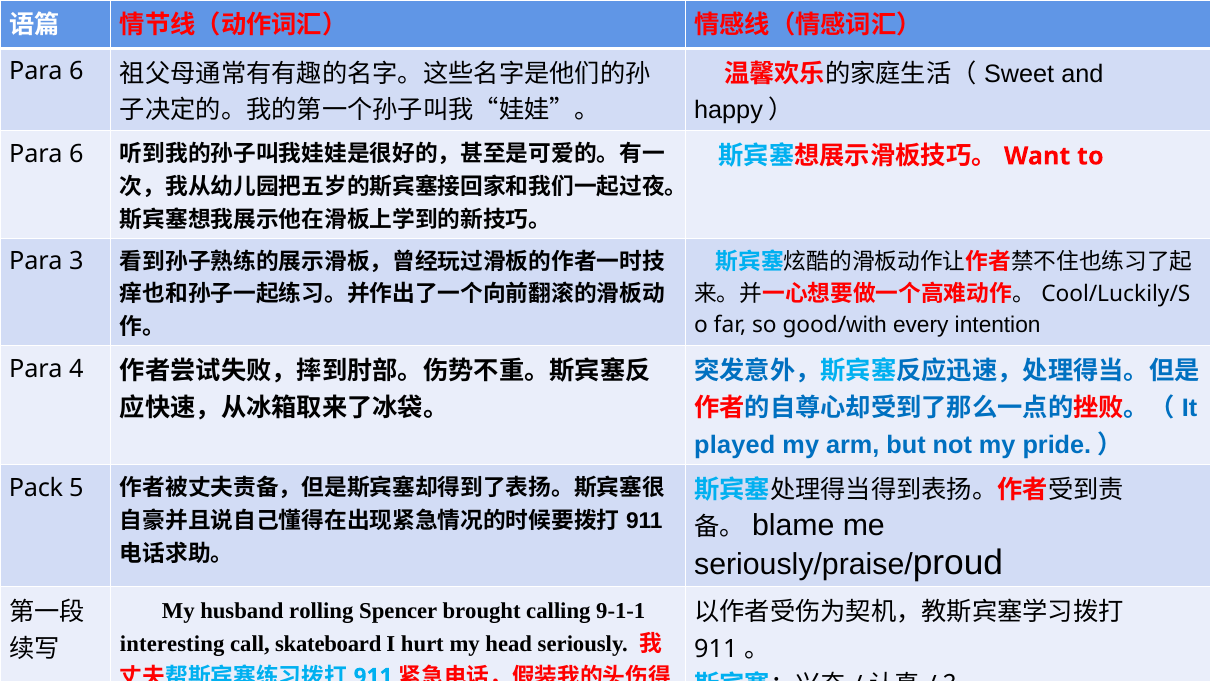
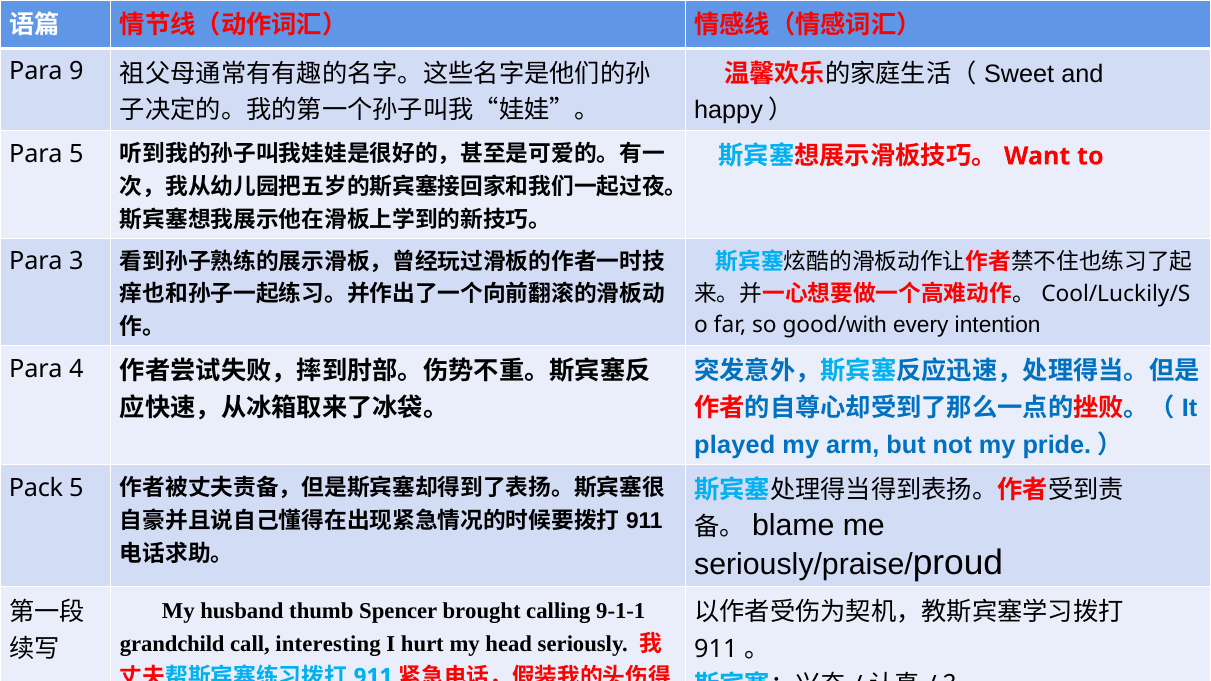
6 at (76, 72): 6 -> 9
6 at (76, 154): 6 -> 5
rolling: rolling -> thumb
interesting: interesting -> grandchild
skateboard: skateboard -> interesting
